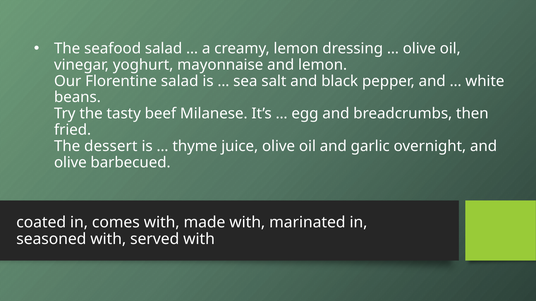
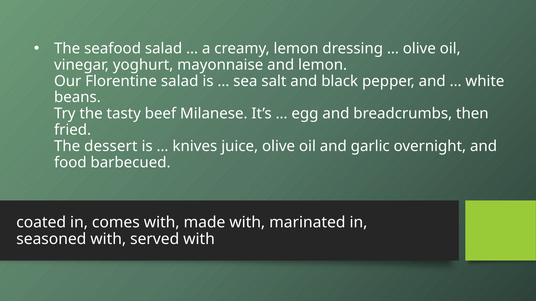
thyme: thyme -> knives
olive at (70, 163): olive -> food
